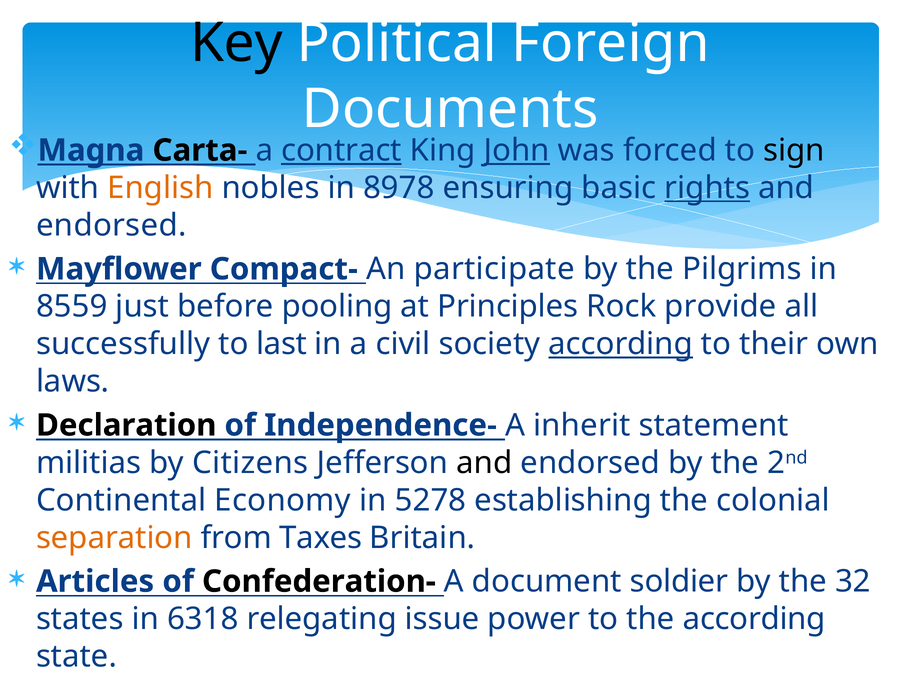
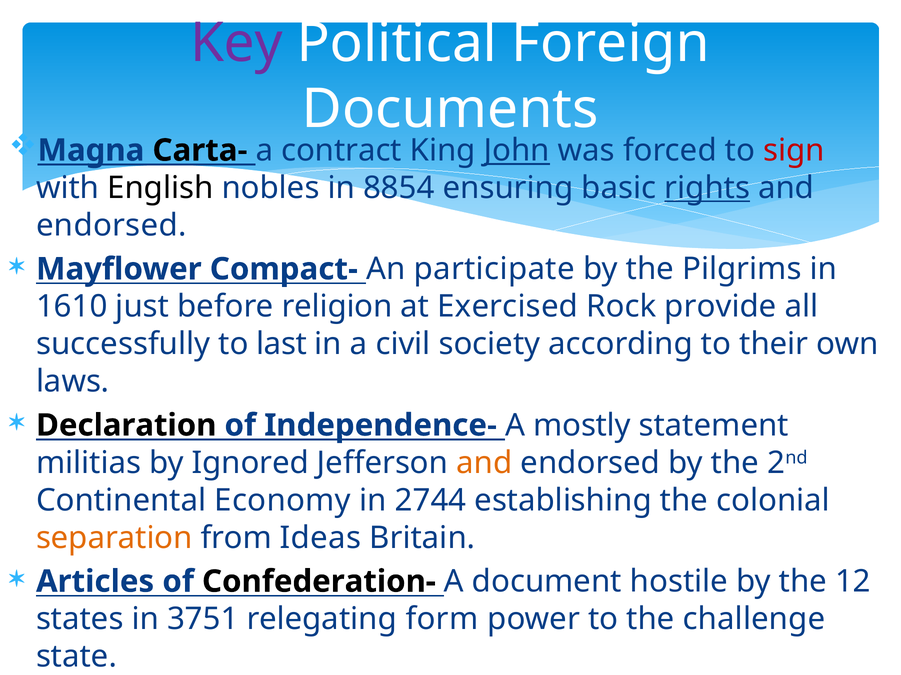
Key colour: black -> purple
contract underline: present -> none
sign colour: black -> red
English colour: orange -> black
8978: 8978 -> 8854
8559: 8559 -> 1610
pooling: pooling -> religion
Principles: Principles -> Exercised
according at (621, 344) underline: present -> none
inherit: inherit -> mostly
Citizens: Citizens -> Ignored
and at (484, 463) colour: black -> orange
5278: 5278 -> 2744
Taxes: Taxes -> Ideas
soldier: soldier -> hostile
32: 32 -> 12
6318: 6318 -> 3751
issue: issue -> form
the according: according -> challenge
